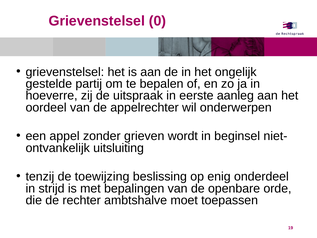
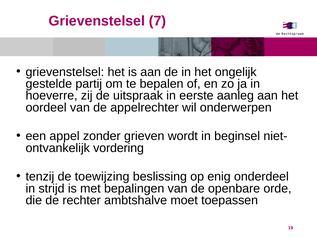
0: 0 -> 7
uitsluiting: uitsluiting -> vordering
